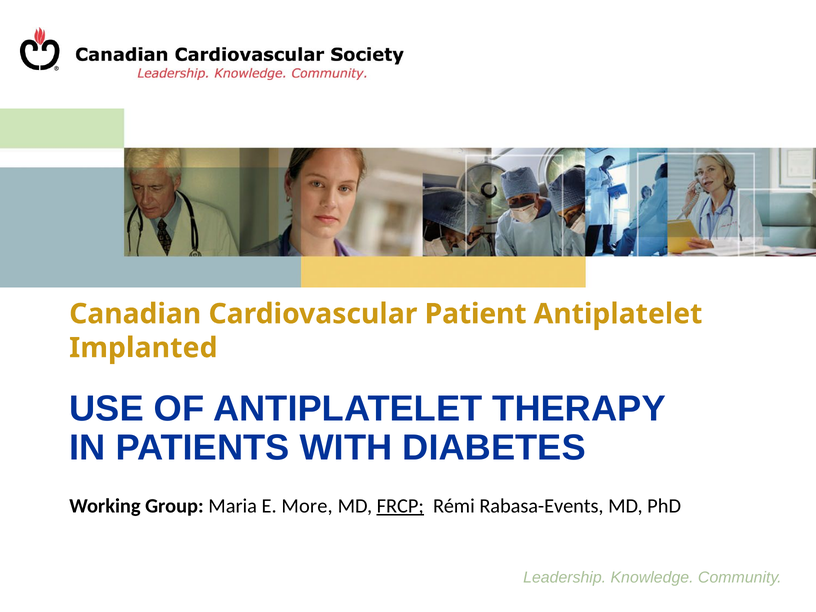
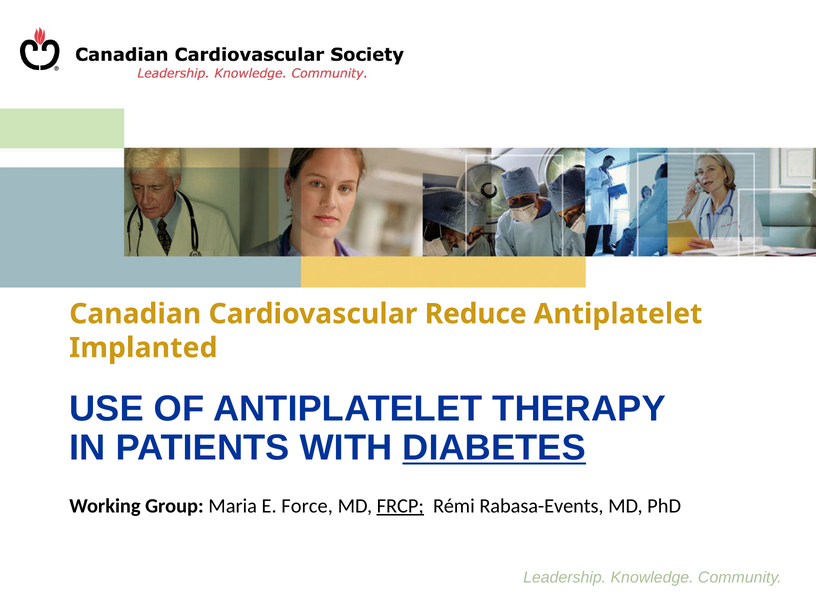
Patient: Patient -> Reduce
DIABETES underline: none -> present
More: More -> Force
